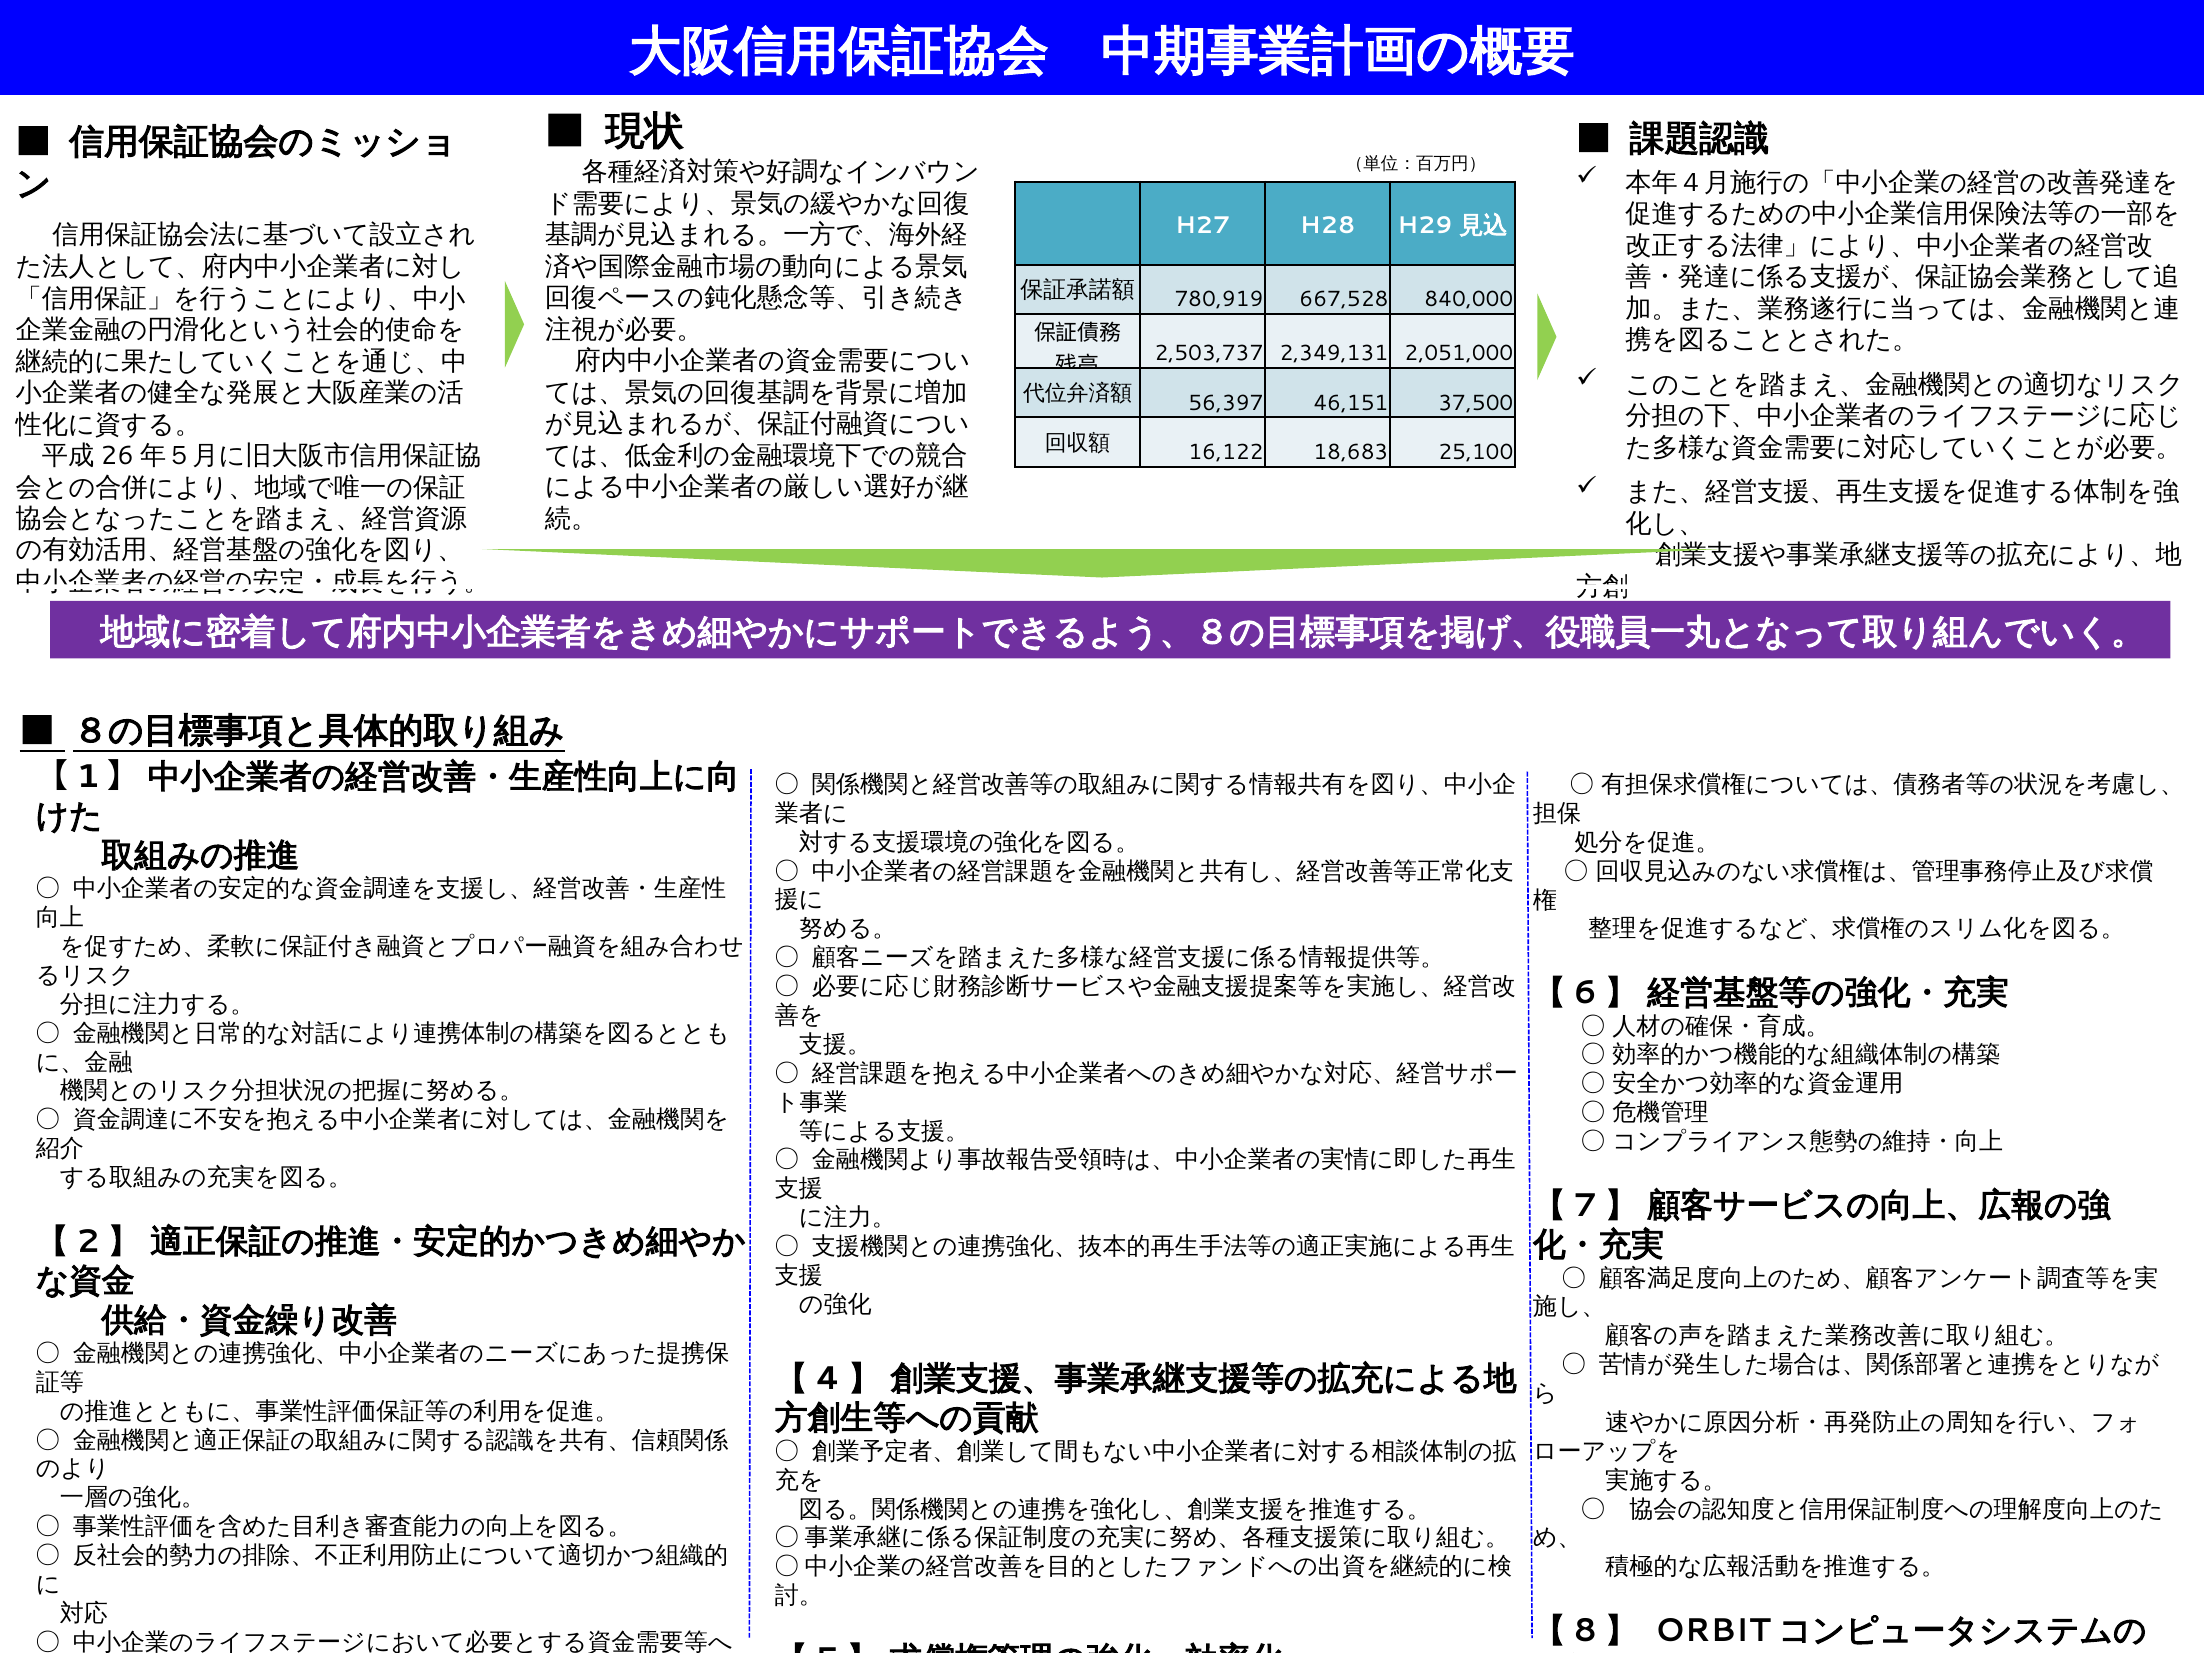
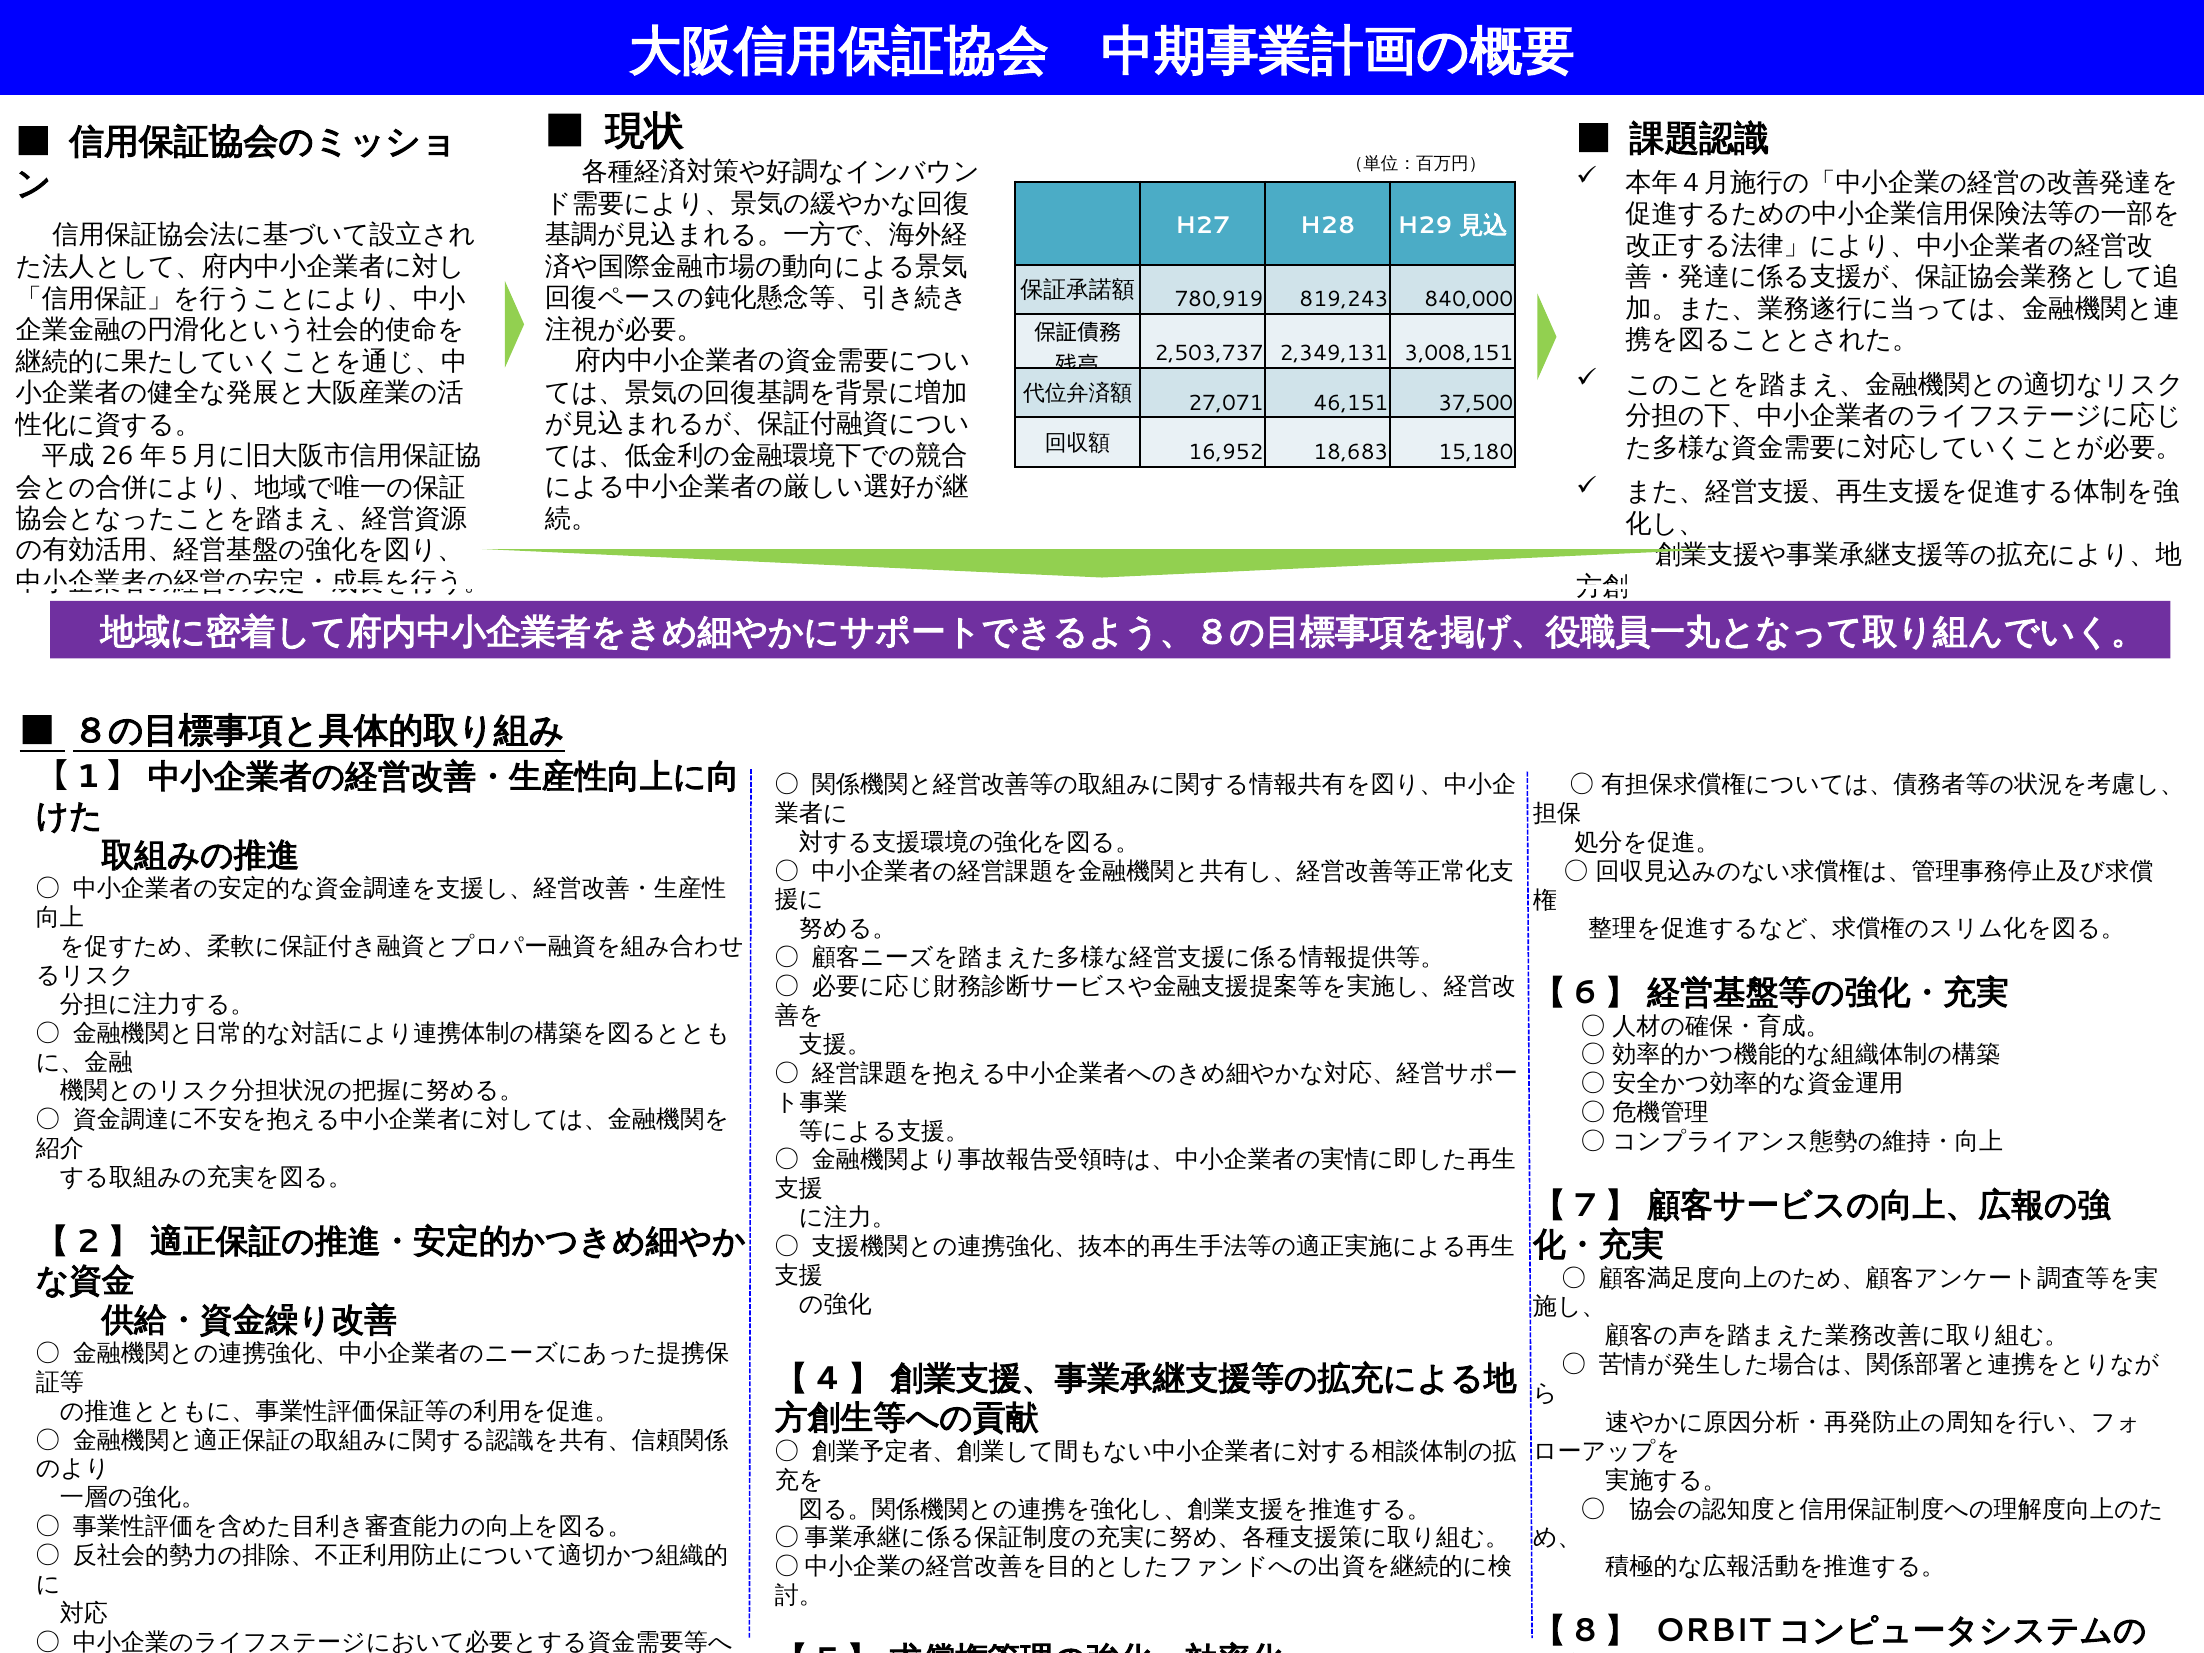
667,528: 667,528 -> 819,243
2,051,000: 2,051,000 -> 3,008,151
56,397: 56,397 -> 27,071
16,122: 16,122 -> 16,952
25,100: 25,100 -> 15,180
